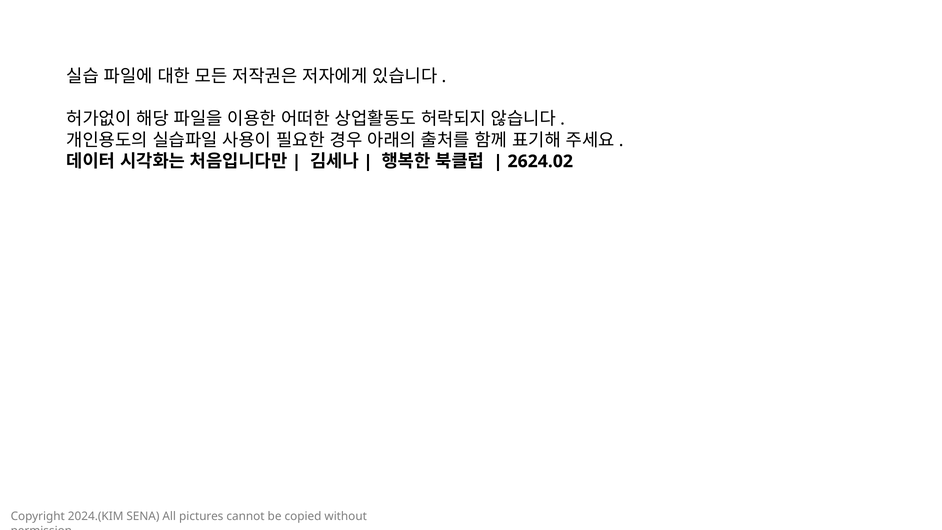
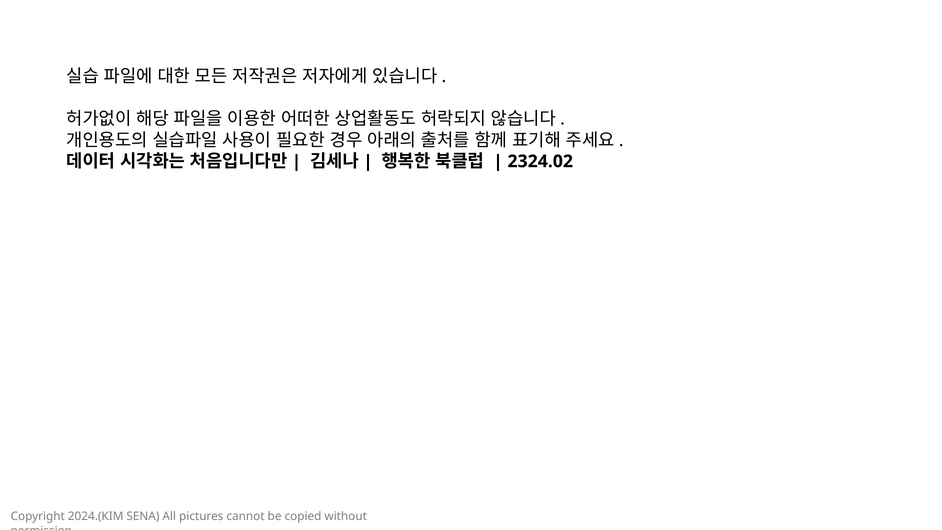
2624.02: 2624.02 -> 2324.02
